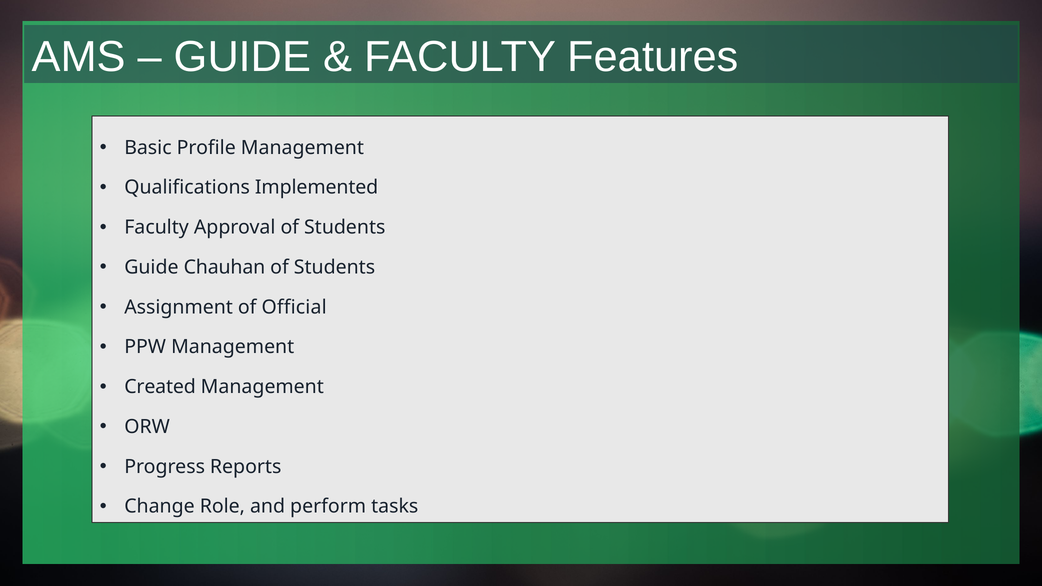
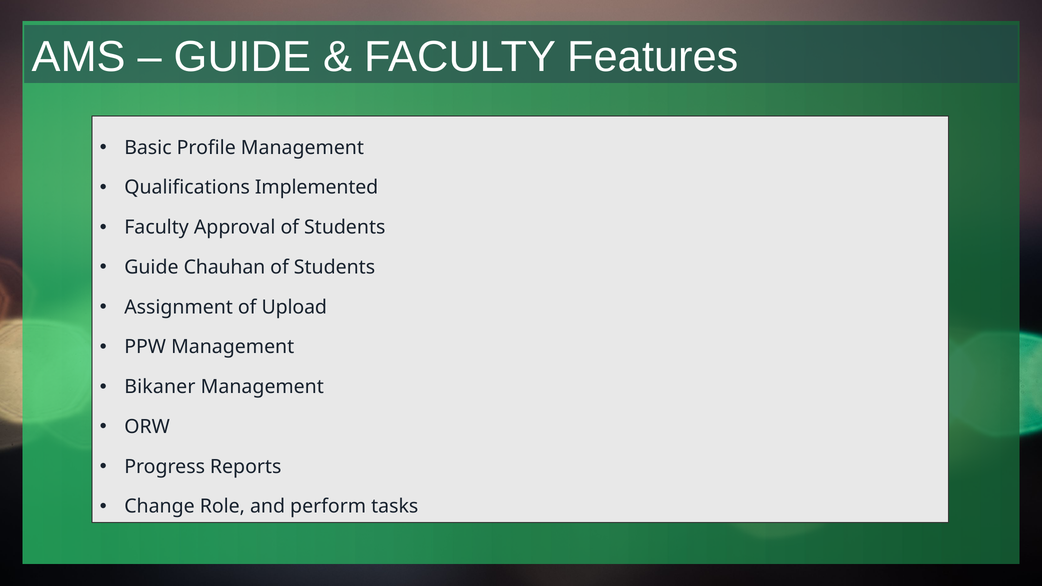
Official: Official -> Upload
Created: Created -> Bikaner
